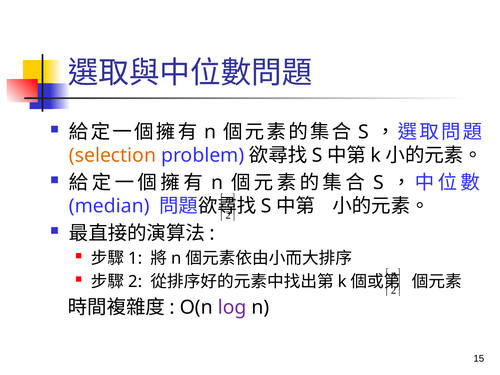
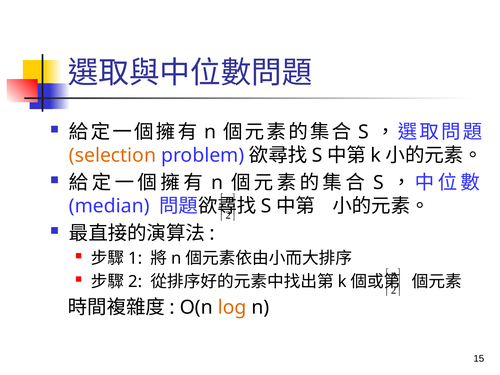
log colour: purple -> orange
